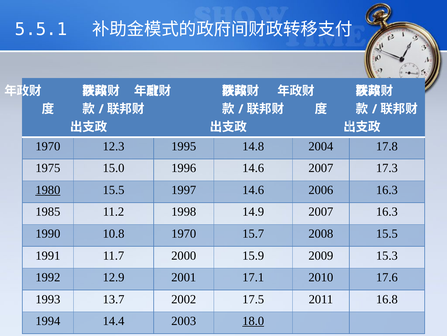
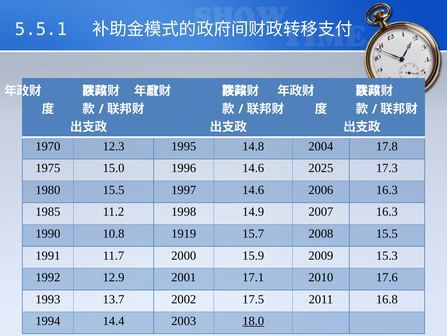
14.6 2007: 2007 -> 2025
1980 underline: present -> none
10.8 1970: 1970 -> 1919
